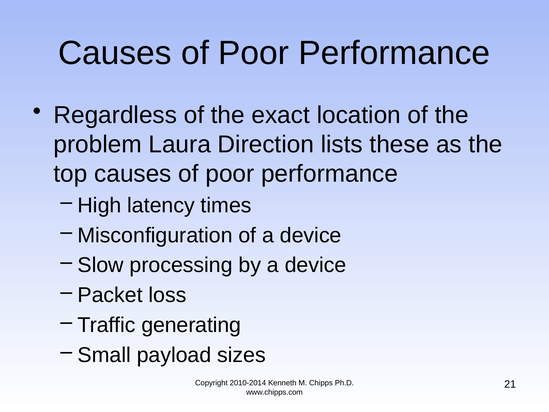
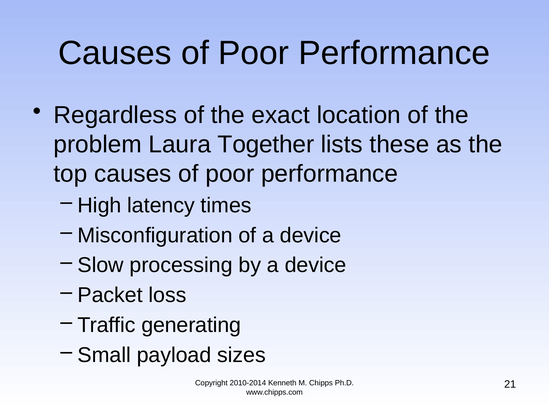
Direction: Direction -> Together
